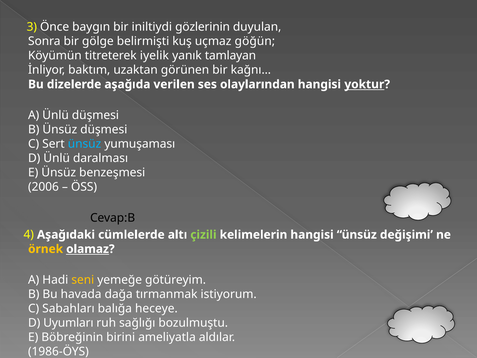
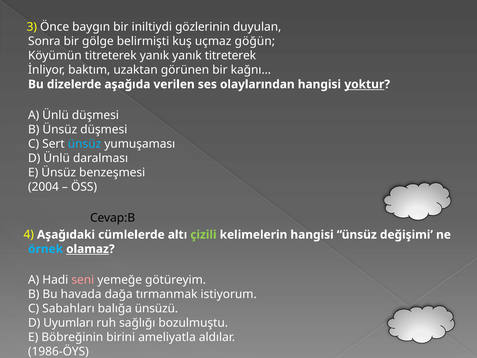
titreterek iyelik: iyelik -> yanık
yanık tamlayan: tamlayan -> titreterek
2006: 2006 -> 2004
örnek colour: yellow -> light blue
seni colour: yellow -> pink
heceye: heceye -> ünsüzü
